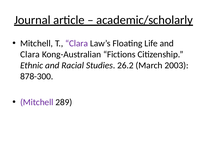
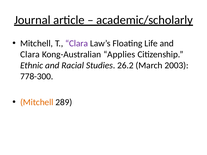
Fictions: Fictions -> Applies
878-300: 878-300 -> 778-300
Mitchell at (37, 102) colour: purple -> orange
